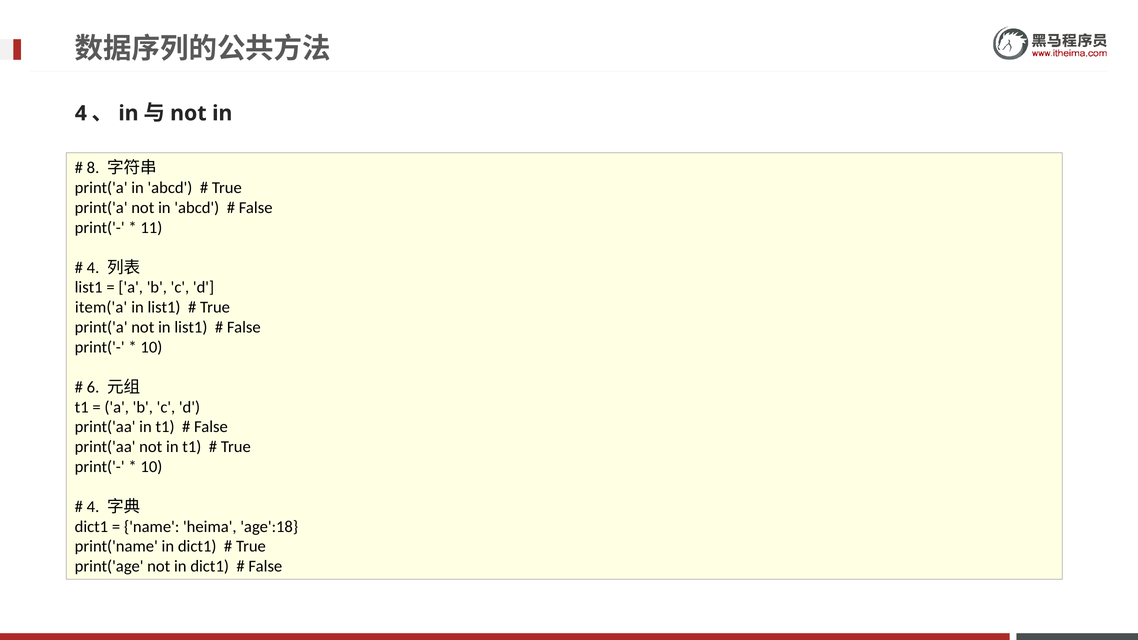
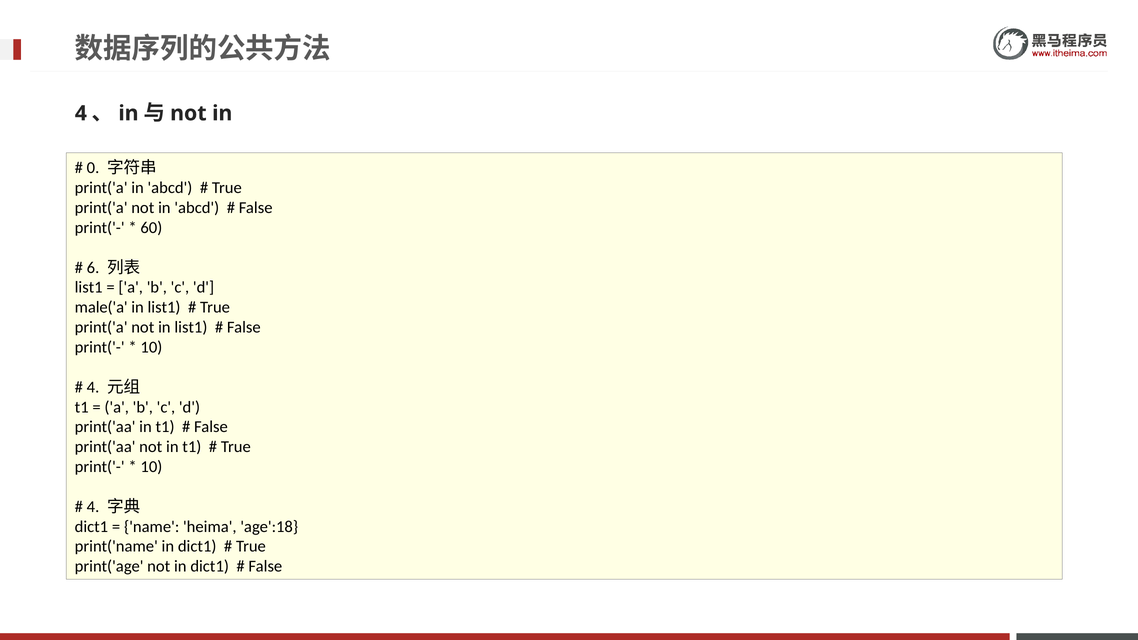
8: 8 -> 0
11: 11 -> 60
4 at (93, 268): 4 -> 6
item('a: item('a -> male('a
6 at (93, 387): 6 -> 4
